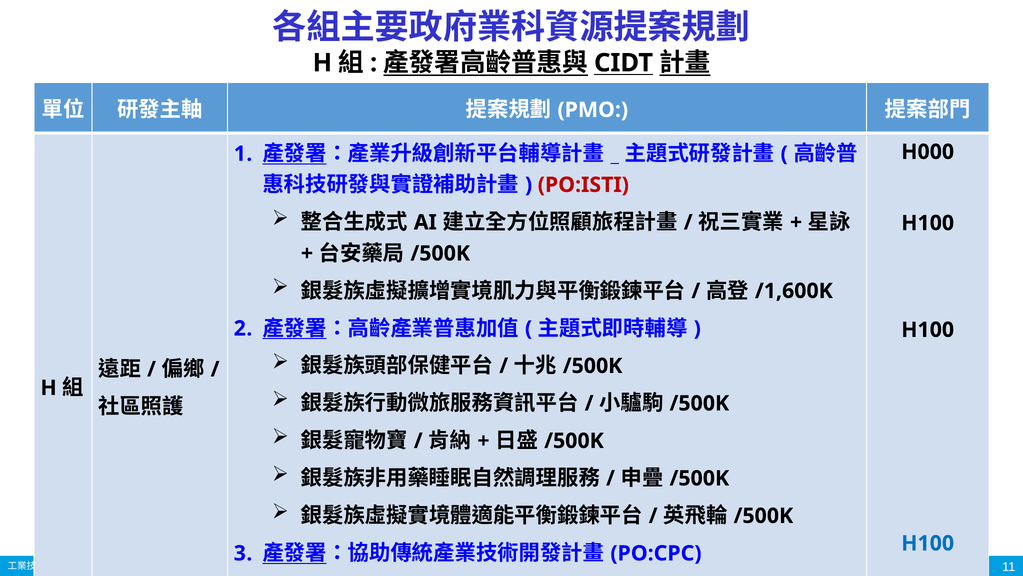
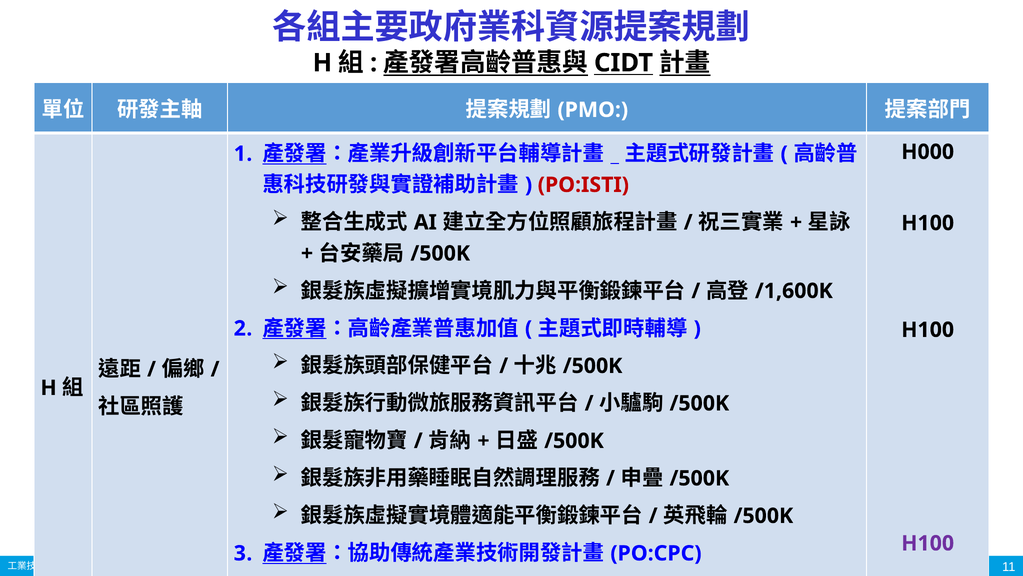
H100 at (928, 543) colour: blue -> purple
